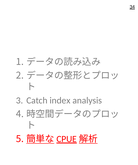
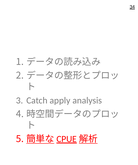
index: index -> apply
